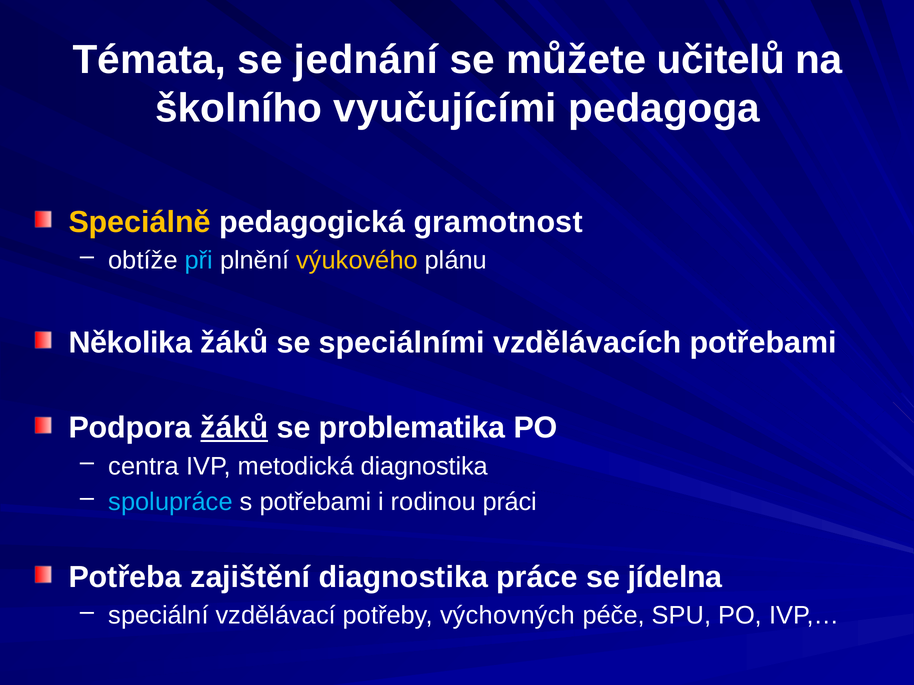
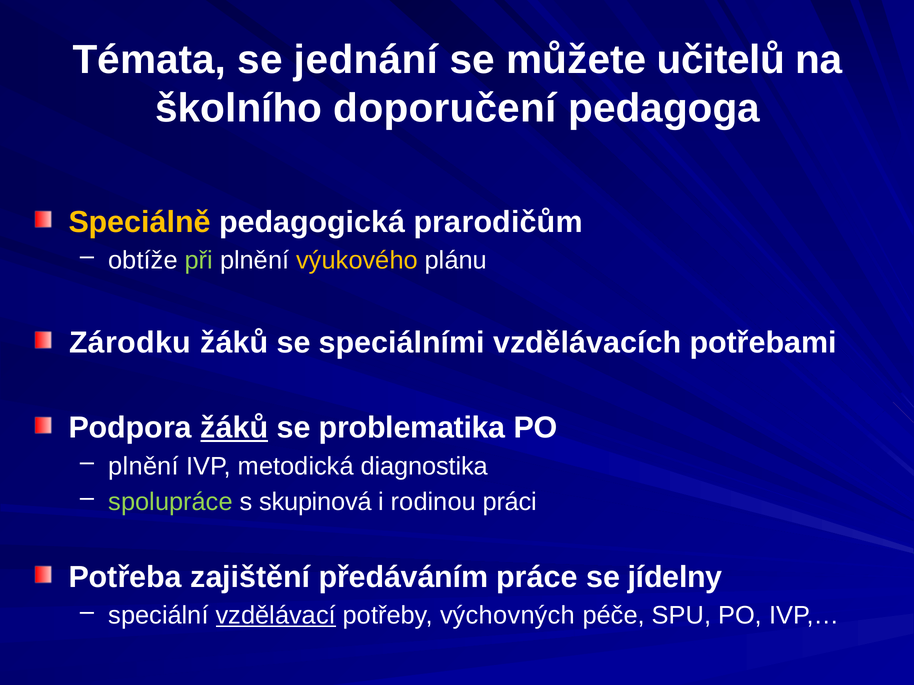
vyučujícími: vyučujícími -> doporučení
gramotnost: gramotnost -> prarodičům
při colour: light blue -> light green
Několika: Několika -> Zárodku
centra at (144, 466): centra -> plnění
spolupráce colour: light blue -> light green
s potřebami: potřebami -> skupinová
zajištění diagnostika: diagnostika -> předáváním
jídelna: jídelna -> jídelny
vzdělávací underline: none -> present
